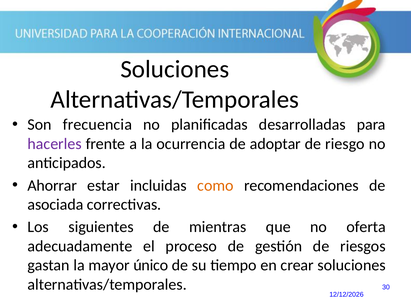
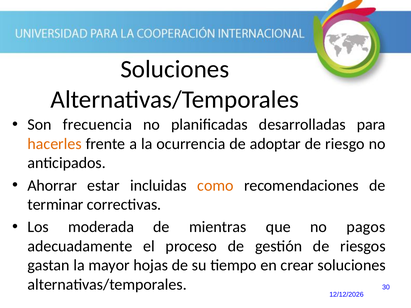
hacerles colour: purple -> orange
asociada: asociada -> terminar
siguientes: siguientes -> moderada
oferta: oferta -> pagos
único: único -> hojas
